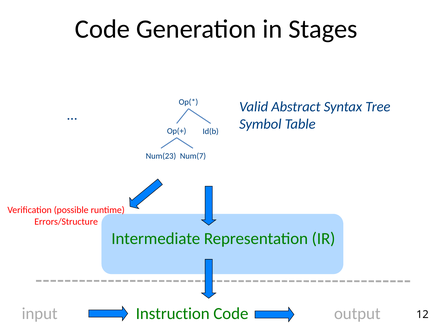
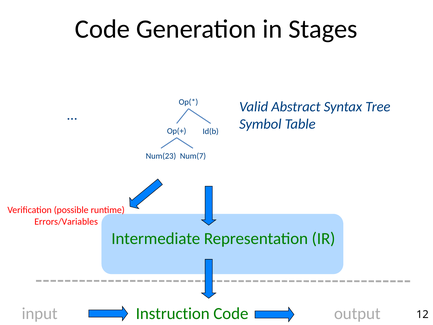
Errors/Structure: Errors/Structure -> Errors/Variables
